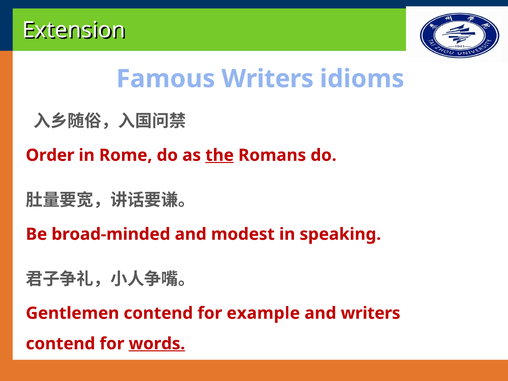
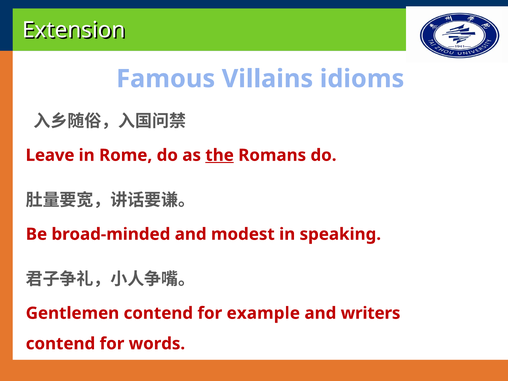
Famous Writers: Writers -> Villains
Order: Order -> Leave
words underline: present -> none
